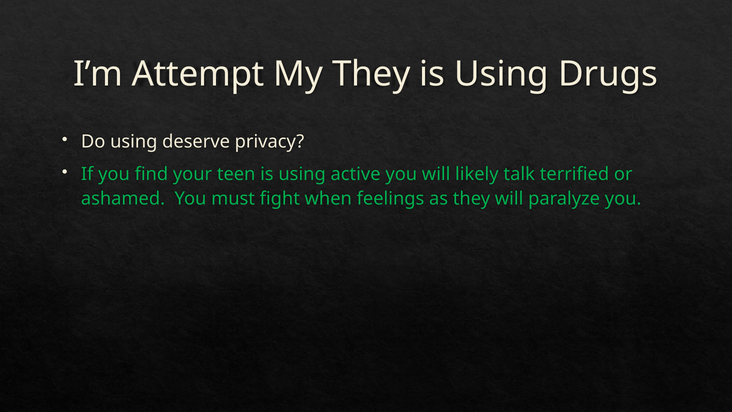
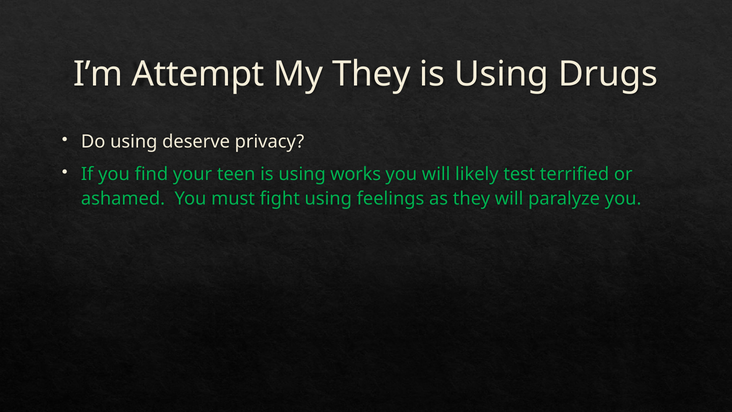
active: active -> works
talk: talk -> test
fight when: when -> using
